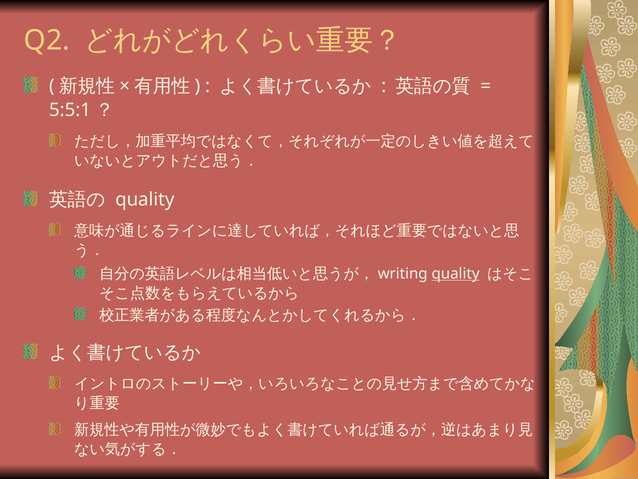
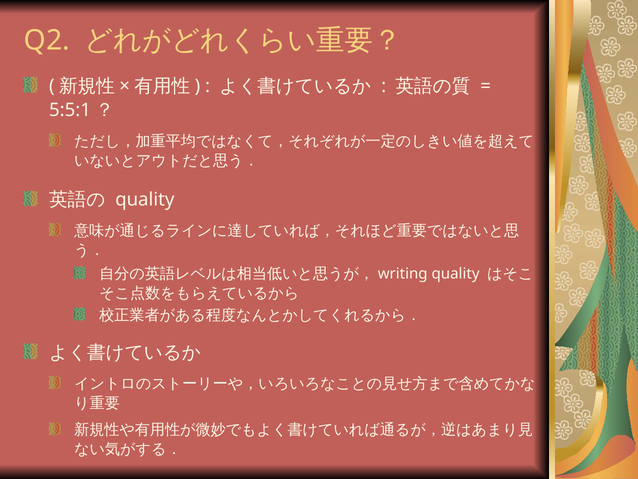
quality at (456, 274) underline: present -> none
